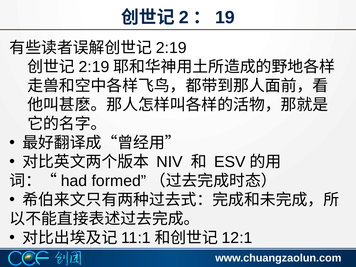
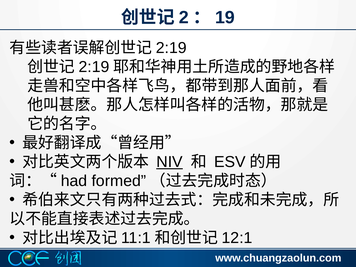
NIV underline: none -> present
